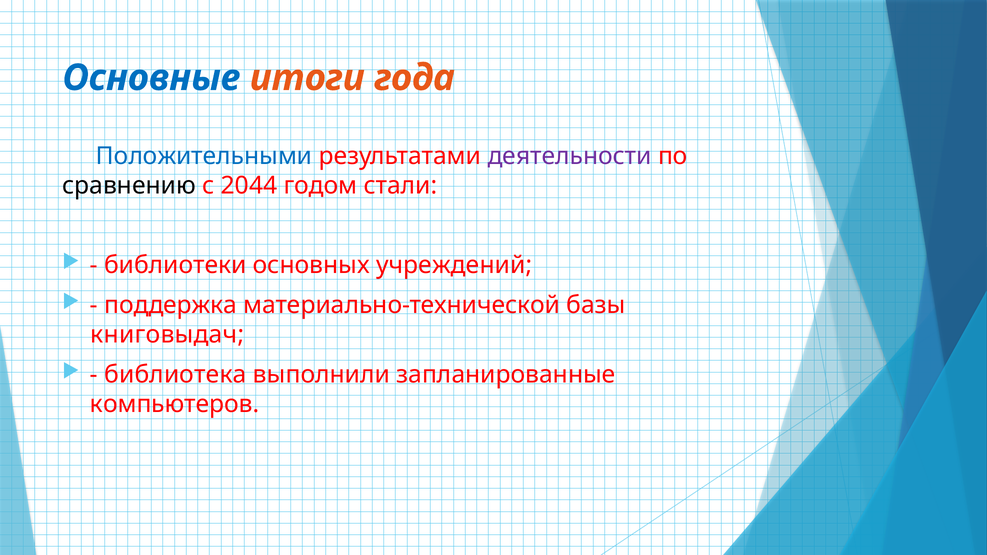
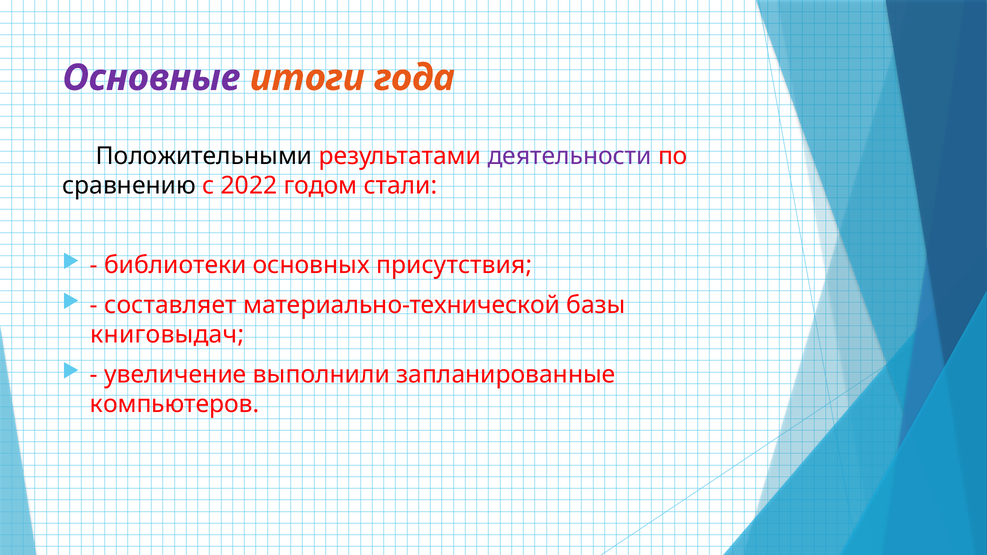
Основные colour: blue -> purple
Положительными colour: blue -> black
2044: 2044 -> 2022
учреждений: учреждений -> присутствия
поддержка: поддержка -> составляет
библиотека: библиотека -> увеличение
